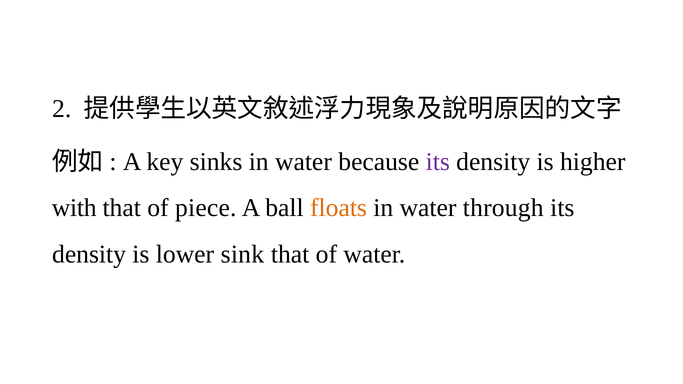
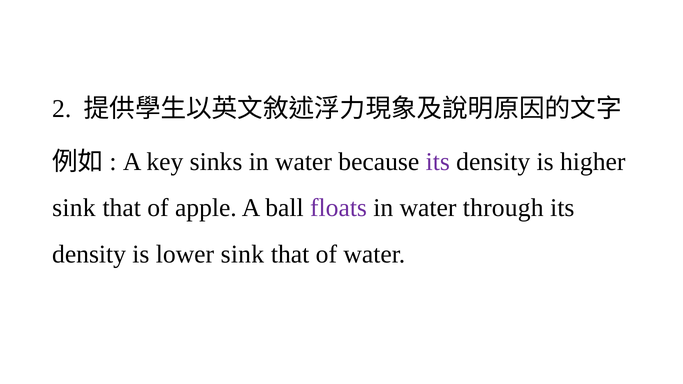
with at (74, 208): with -> sink
piece: piece -> apple
floats colour: orange -> purple
